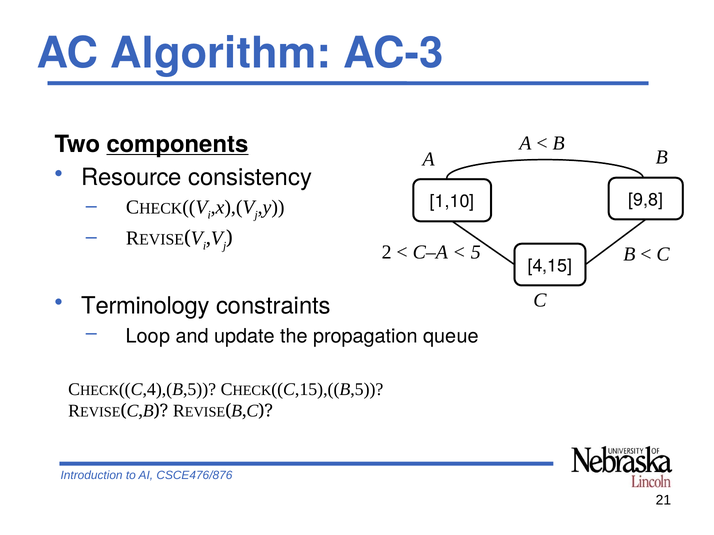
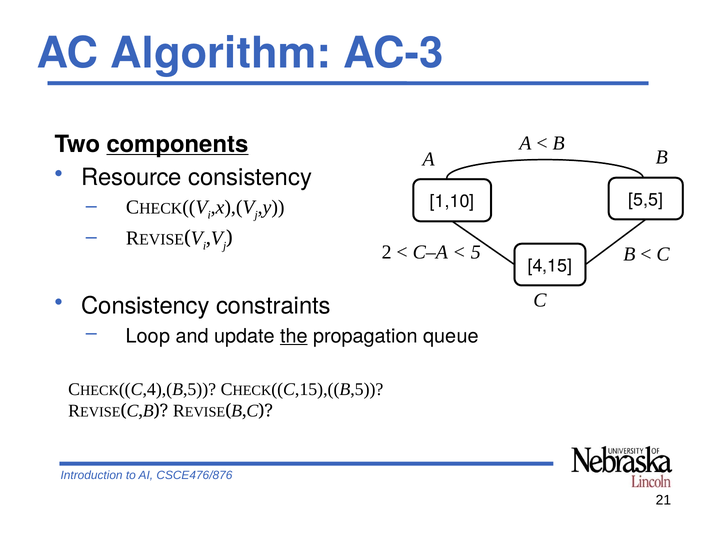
9,8: 9,8 -> 5,5
Terminology at (146, 306): Terminology -> Consistency
the underline: none -> present
